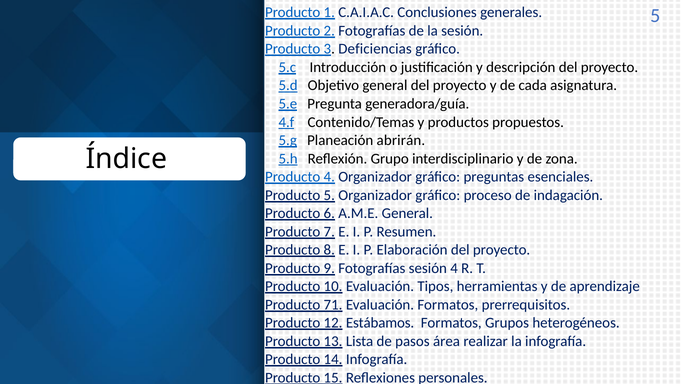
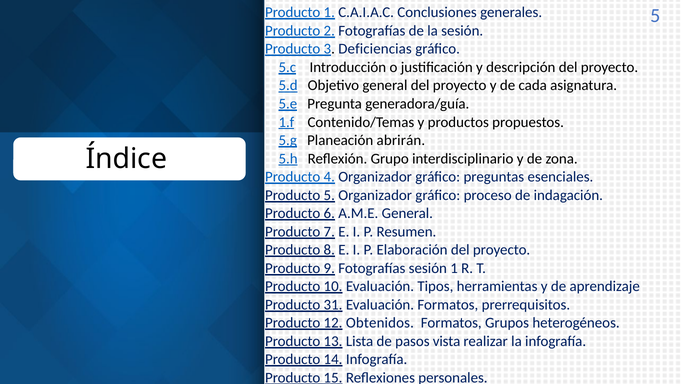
4.f: 4.f -> 1.f
sesión 4: 4 -> 1
71: 71 -> 31
Estábamos: Estábamos -> Obtenidos
área: área -> vista
